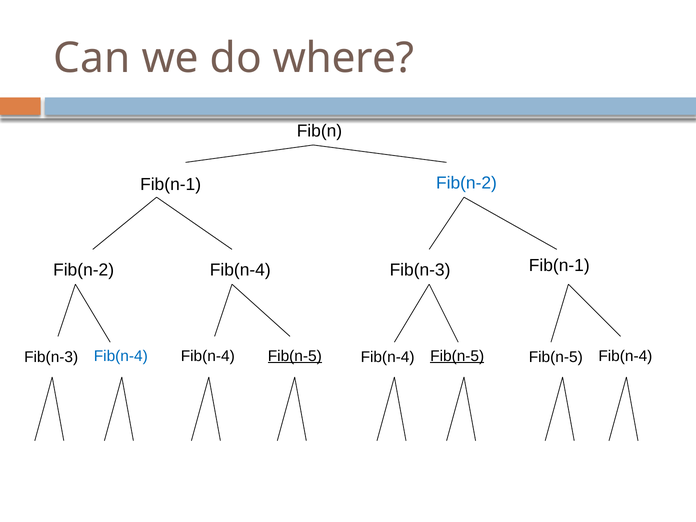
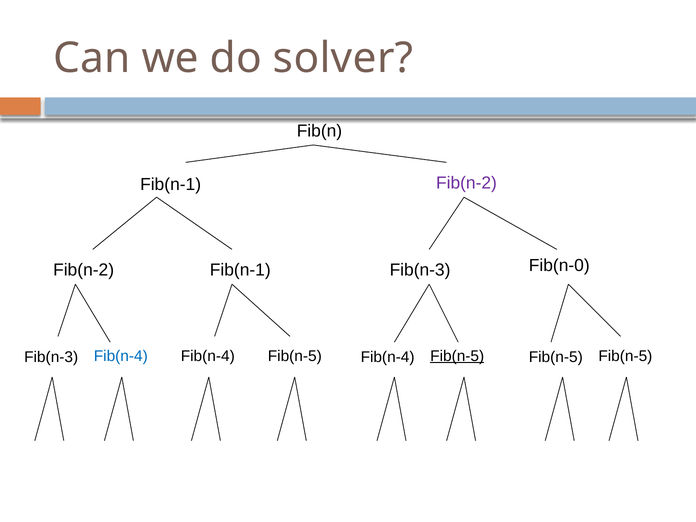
where: where -> solver
Fib(n-2 at (466, 183) colour: blue -> purple
Fib(n-2 Fib(n-4: Fib(n-4 -> Fib(n-1
Fib(n-3 Fib(n-1: Fib(n-1 -> Fib(n-0
Fib(n-5 at (295, 356) underline: present -> none
Fib(n-4 at (625, 356): Fib(n-4 -> Fib(n-5
